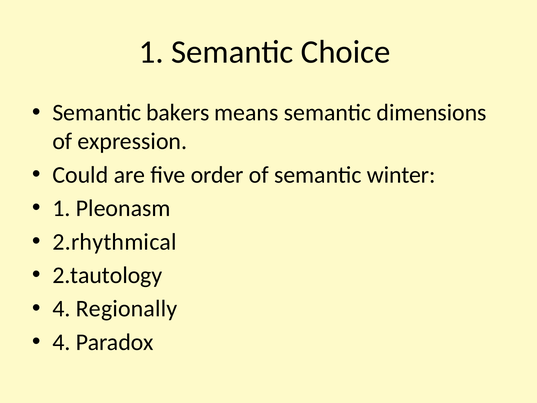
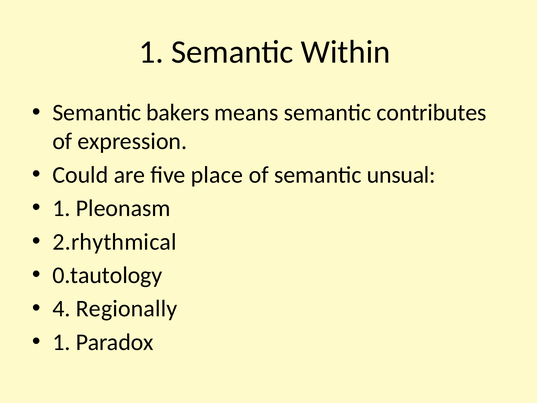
Choice: Choice -> Within
dimensions: dimensions -> contributes
order: order -> place
winter: winter -> unsual
2.tautology: 2.tautology -> 0.tautology
4 at (61, 342): 4 -> 1
